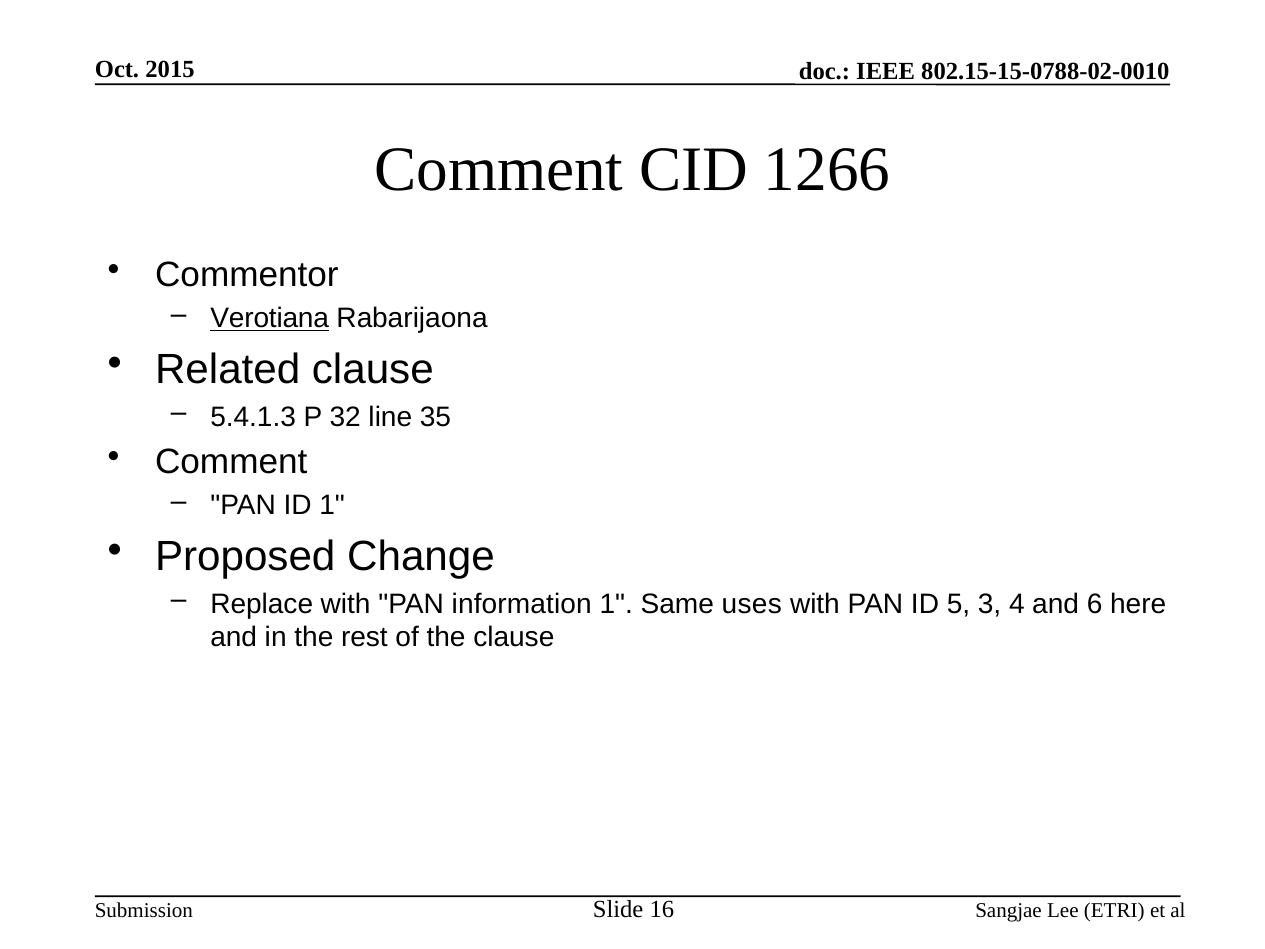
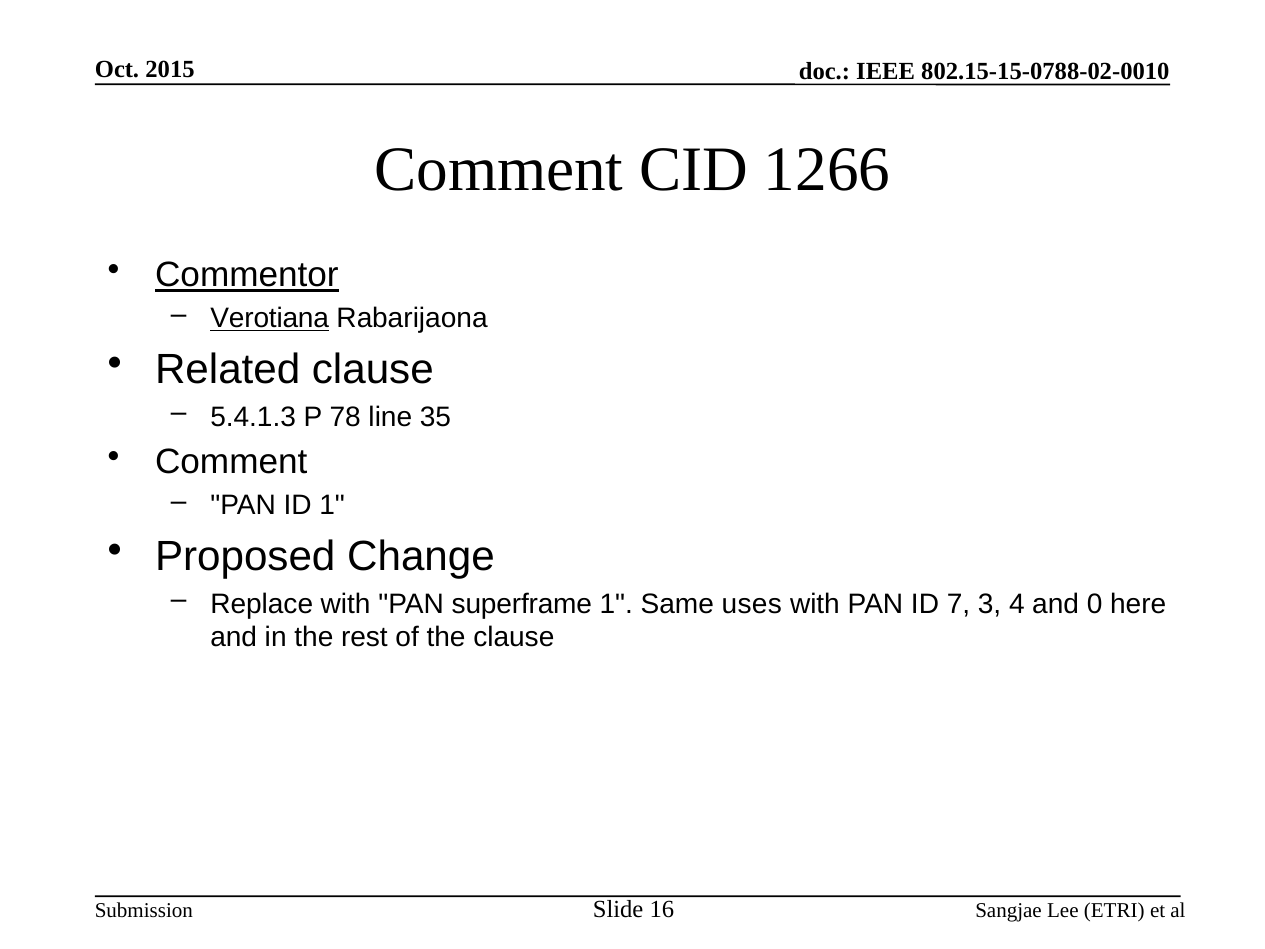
Commentor underline: none -> present
32: 32 -> 78
information: information -> superframe
5: 5 -> 7
6: 6 -> 0
